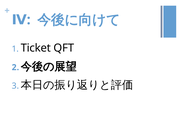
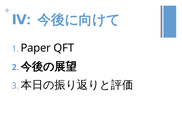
Ticket: Ticket -> Paper
